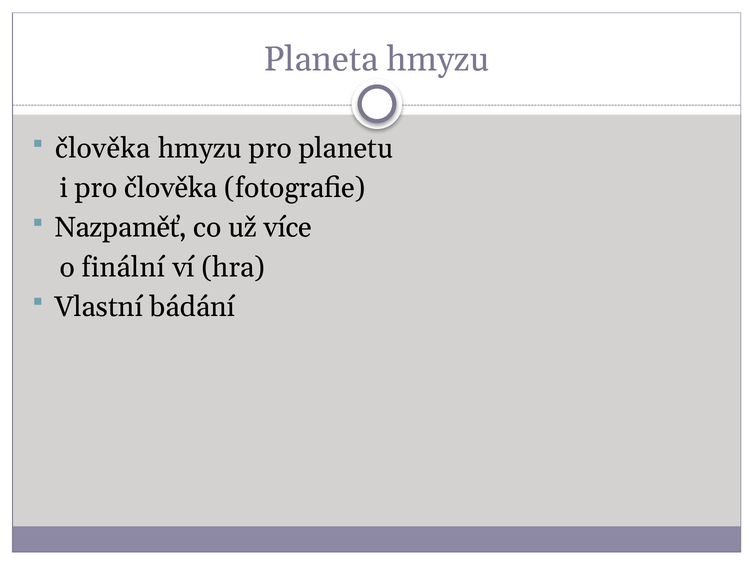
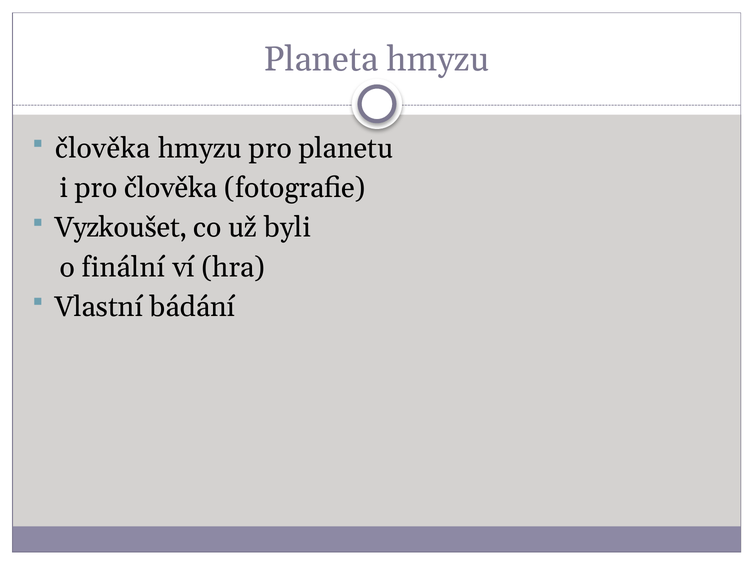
Nazpaměť: Nazpaměť -> Vyzkoušet
více: více -> byli
